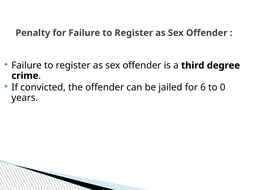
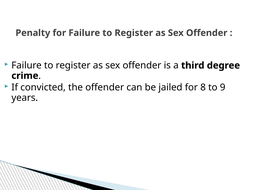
6: 6 -> 8
0: 0 -> 9
